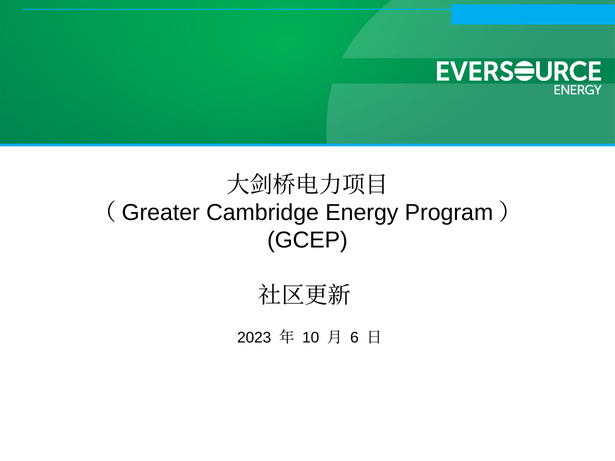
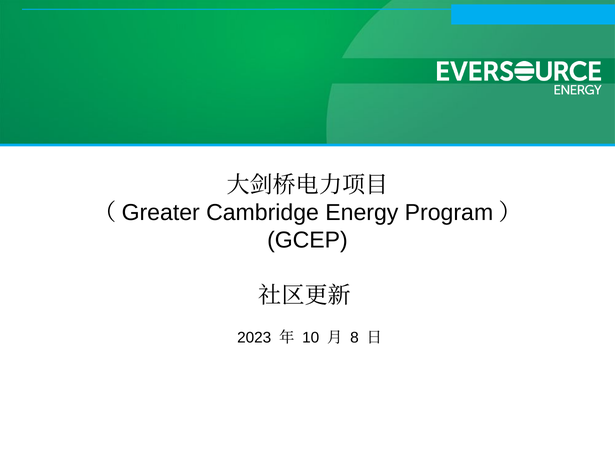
6: 6 -> 8
